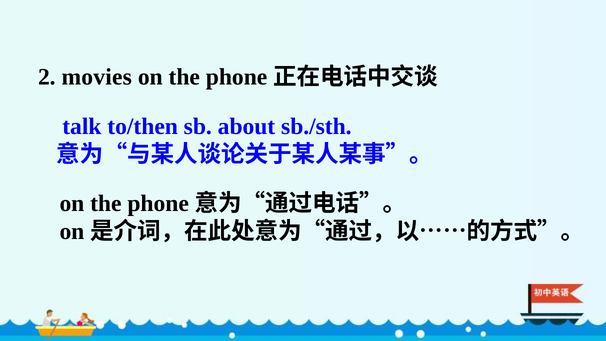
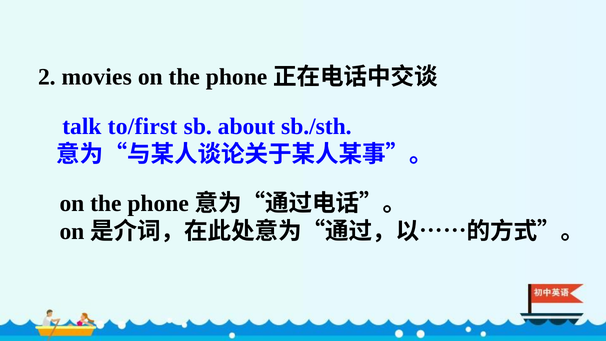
to/then: to/then -> to/first
